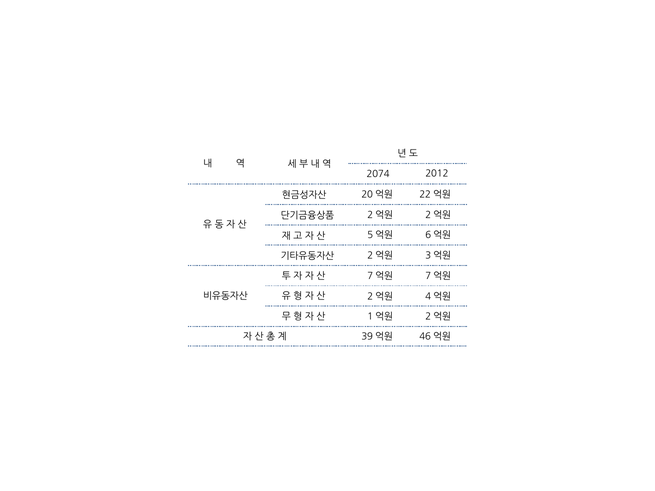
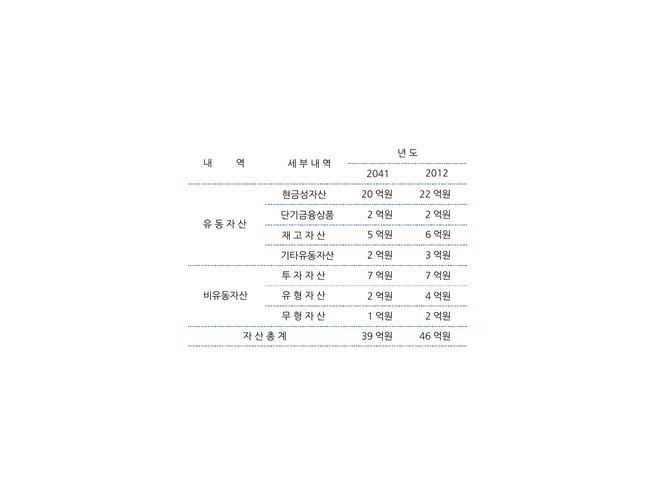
2074: 2074 -> 2041
